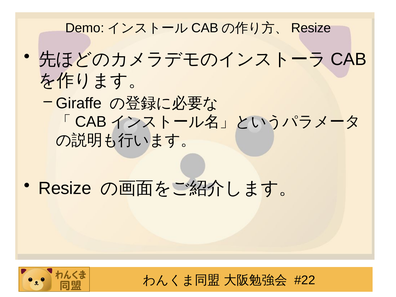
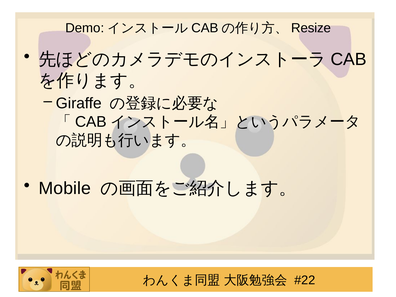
Resize at (65, 188): Resize -> Mobile
